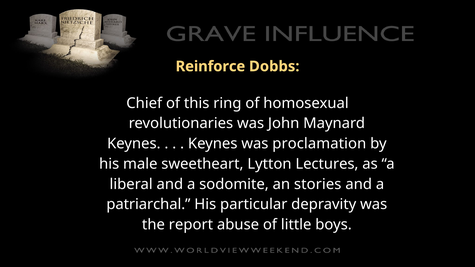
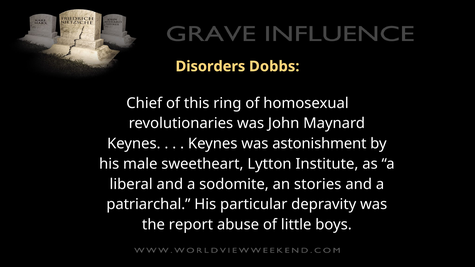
Reinforce: Reinforce -> Disorders
proclamation: proclamation -> astonishment
Lectures: Lectures -> Institute
